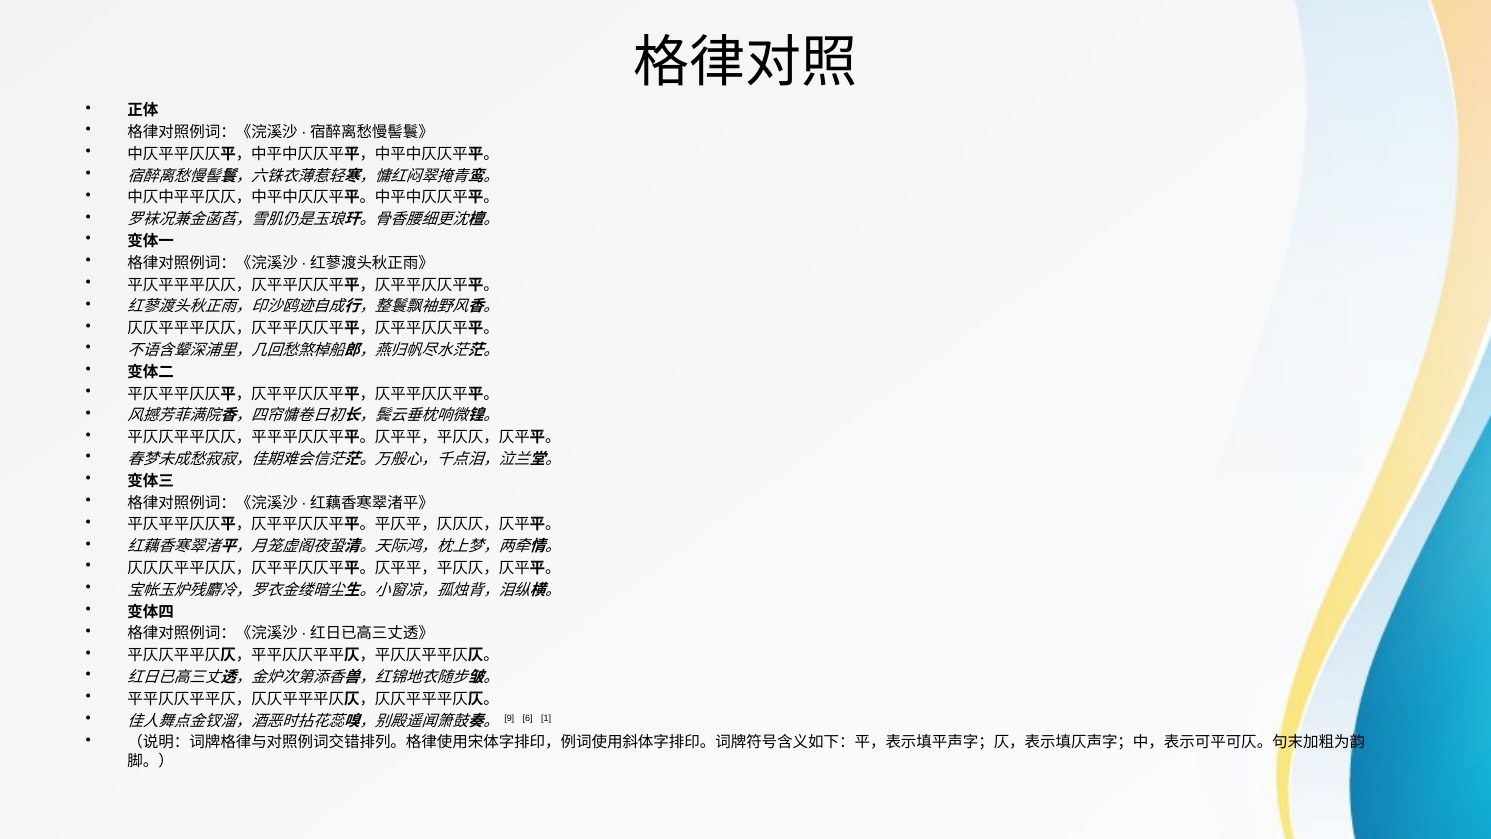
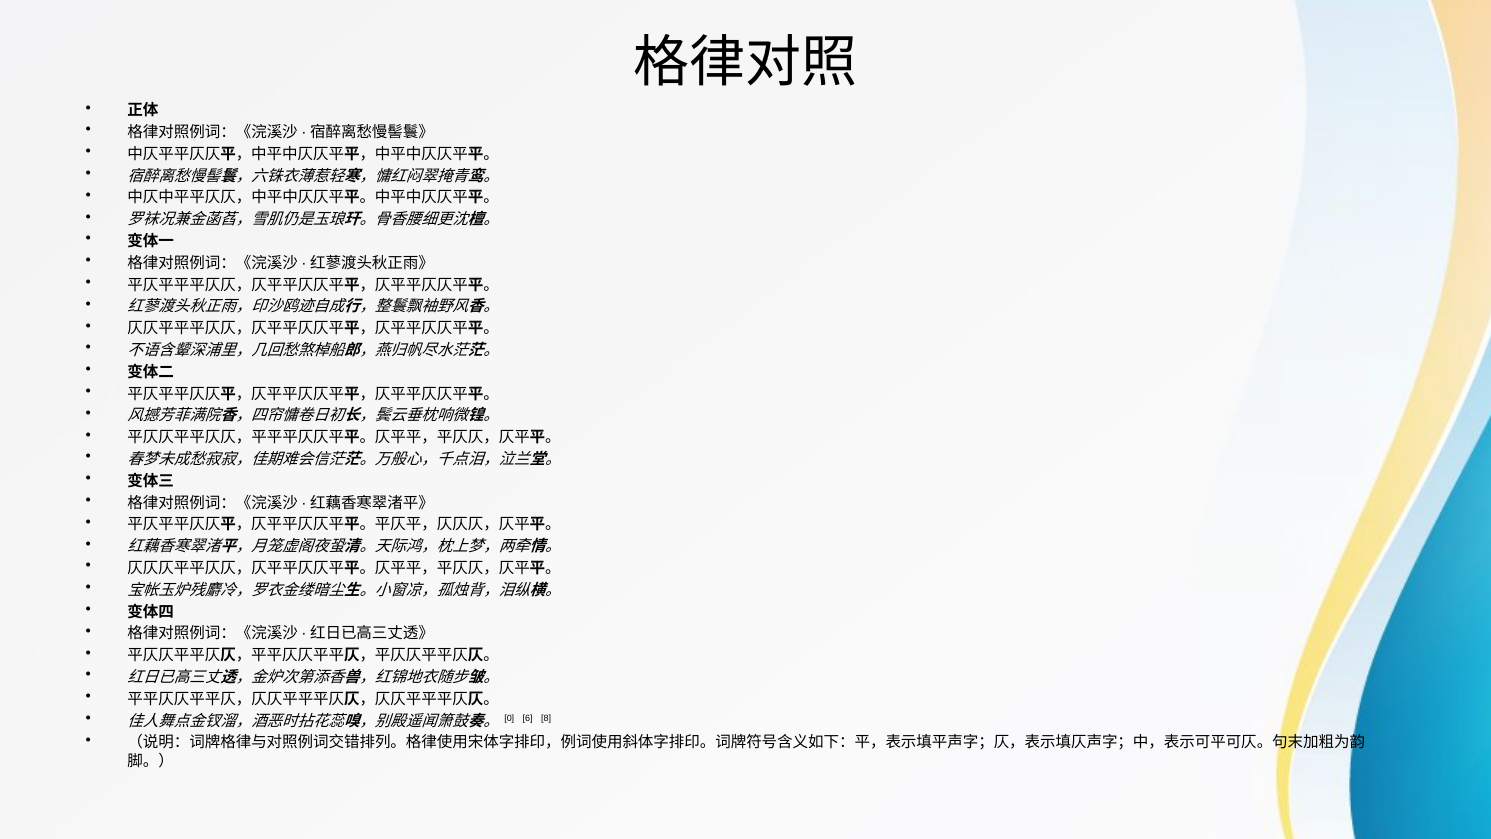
9: 9 -> 0
1: 1 -> 8
